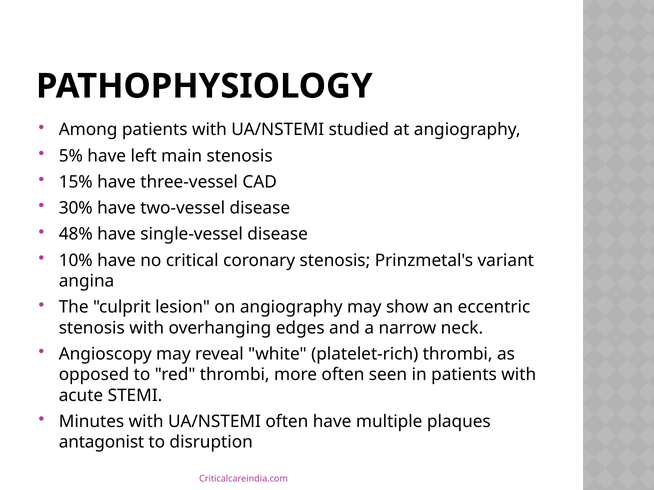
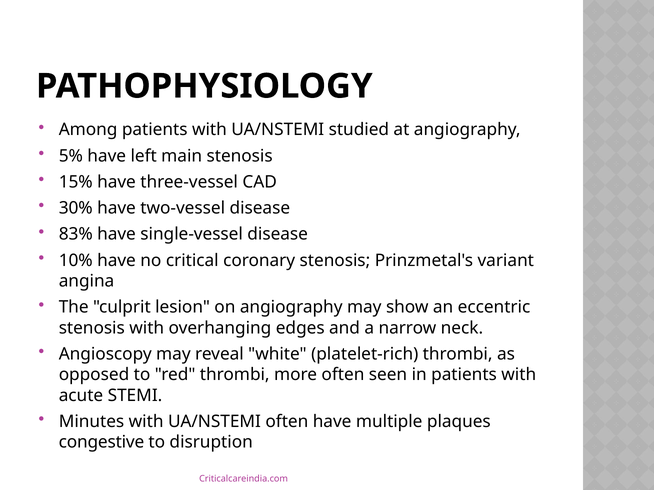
48%: 48% -> 83%
antagonist: antagonist -> congestive
